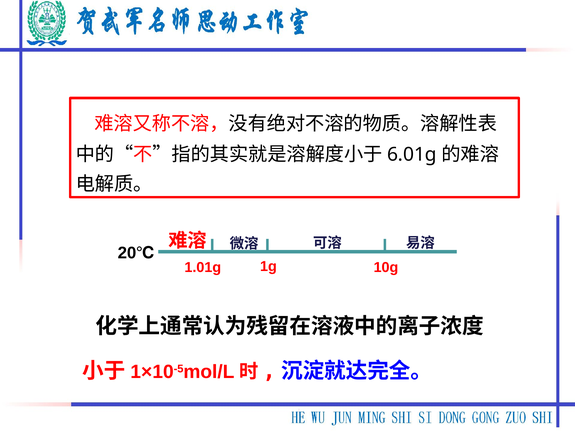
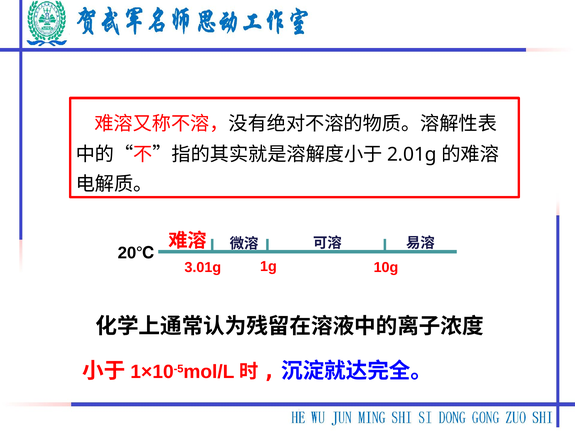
6.01g: 6.01g -> 2.01g
1.01g: 1.01g -> 3.01g
